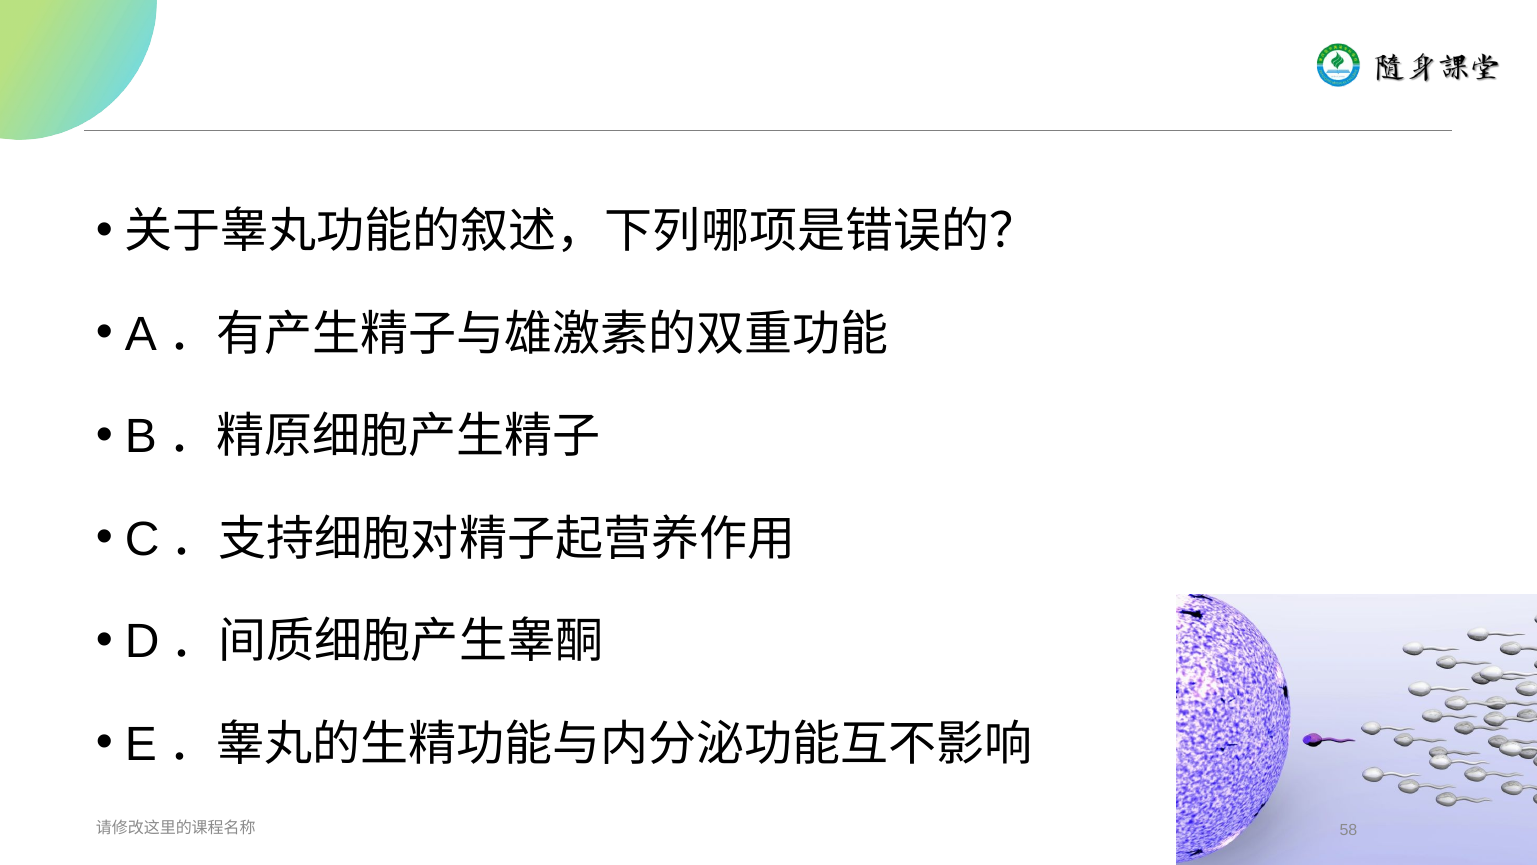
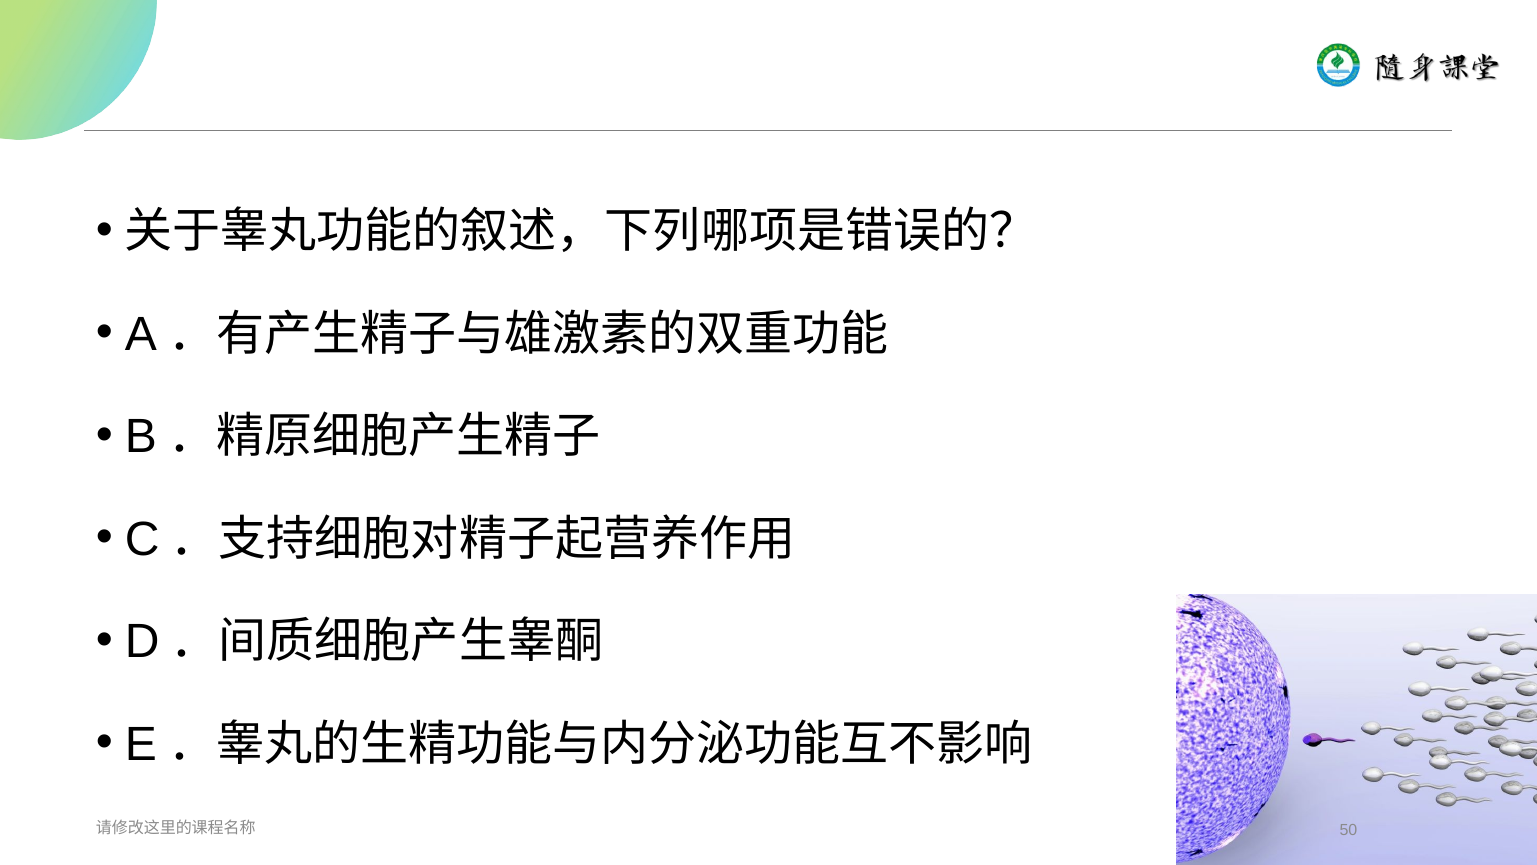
58: 58 -> 50
